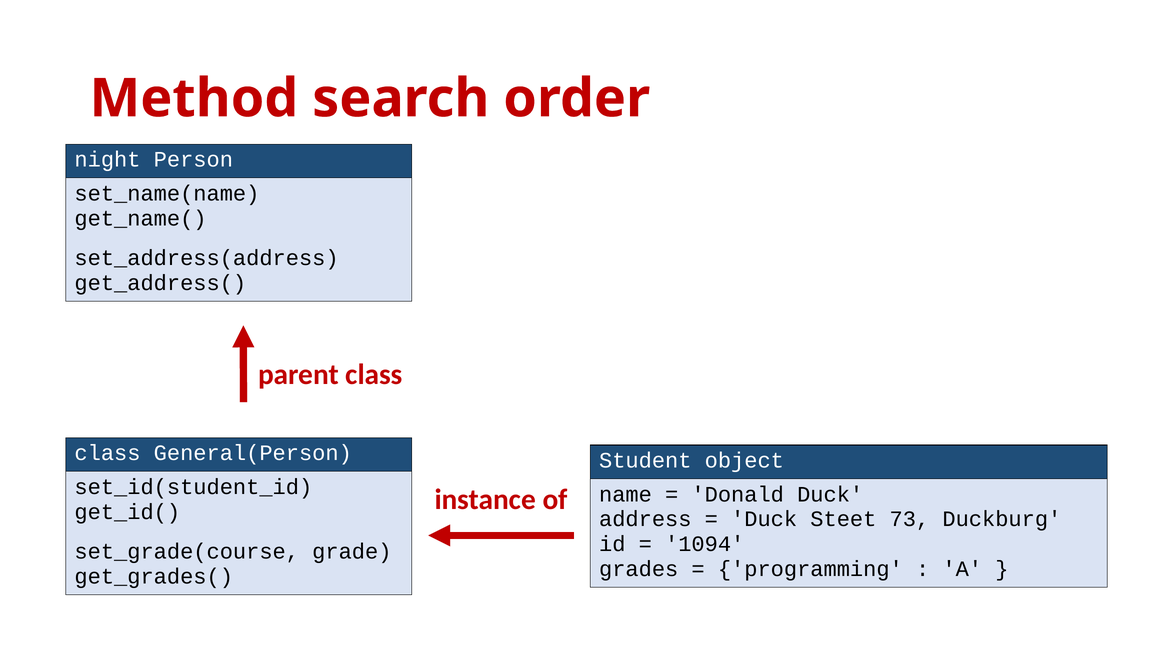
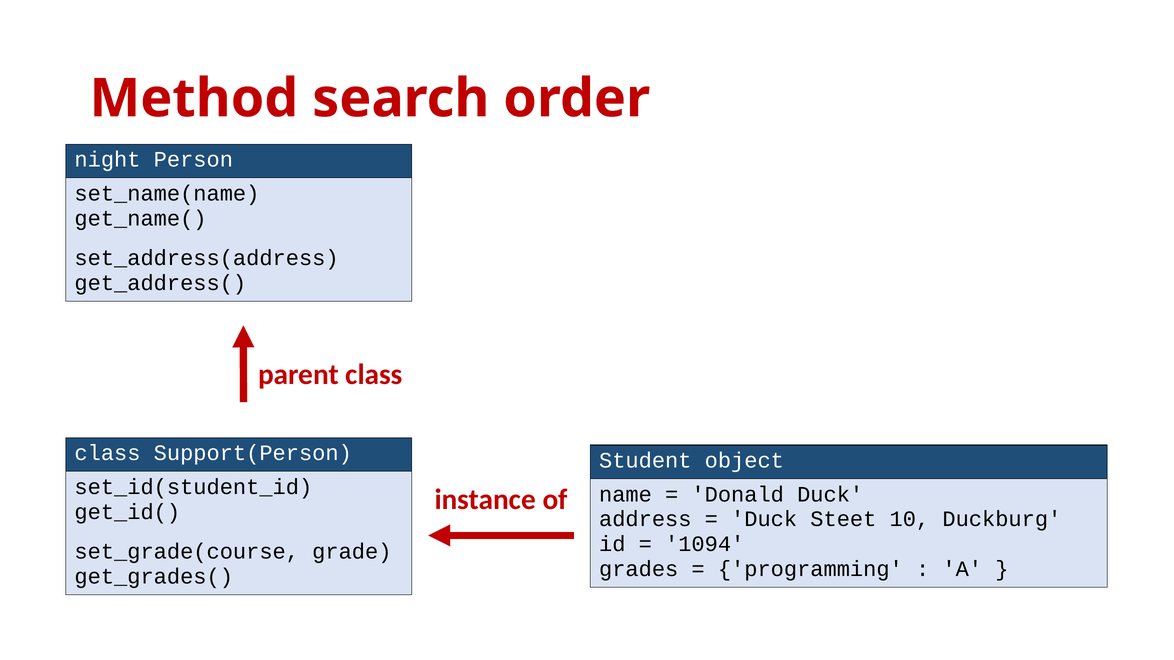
General(Person: General(Person -> Support(Person
73: 73 -> 10
